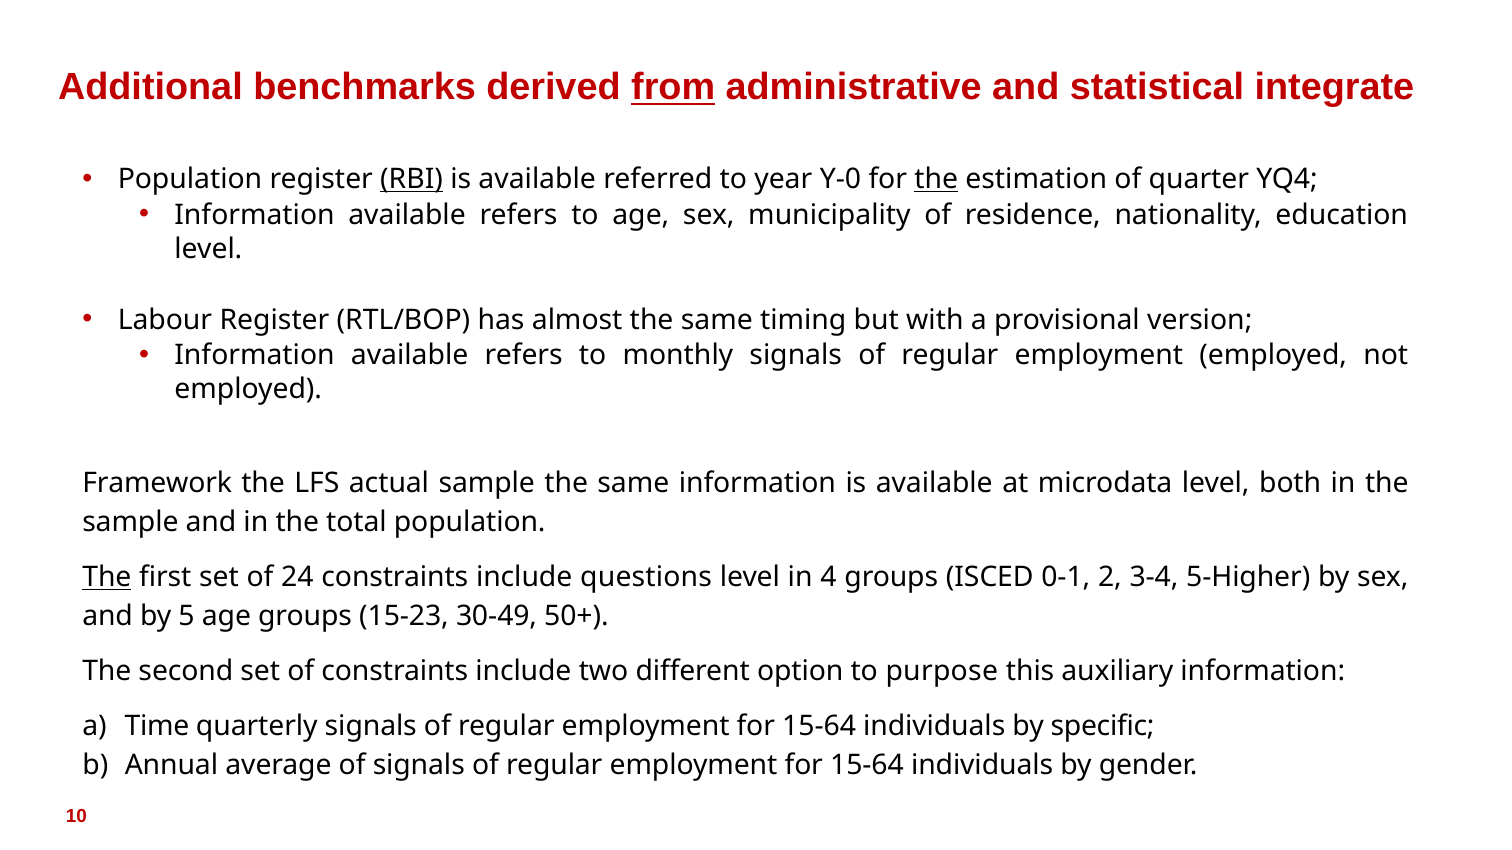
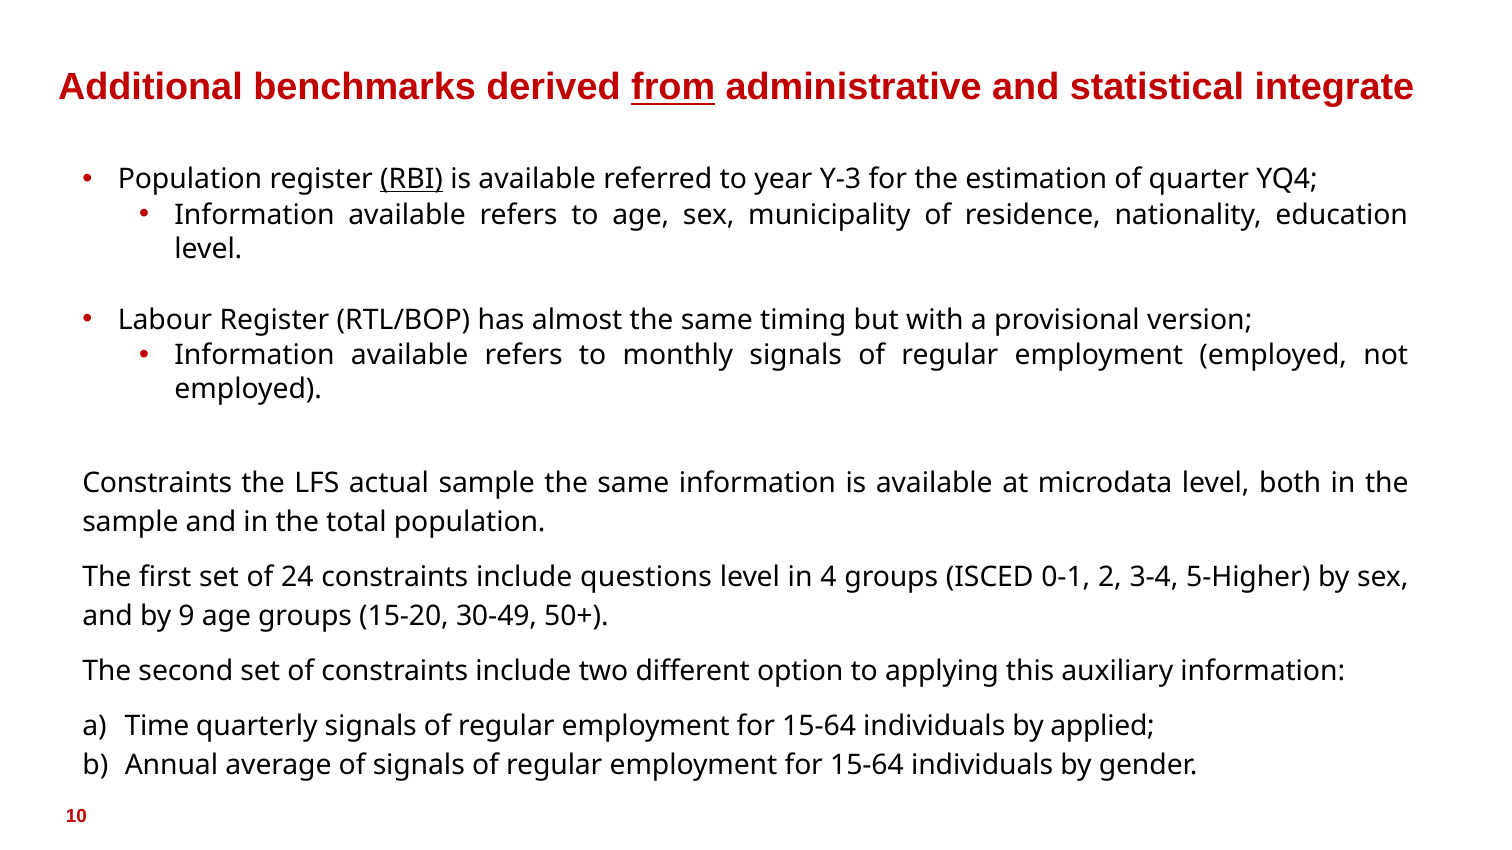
Y-0: Y-0 -> Y-3
the at (936, 179) underline: present -> none
Framework at (157, 484): Framework -> Constraints
The at (107, 578) underline: present -> none
5: 5 -> 9
15-23: 15-23 -> 15-20
purpose: purpose -> applying
specific: specific -> applied
